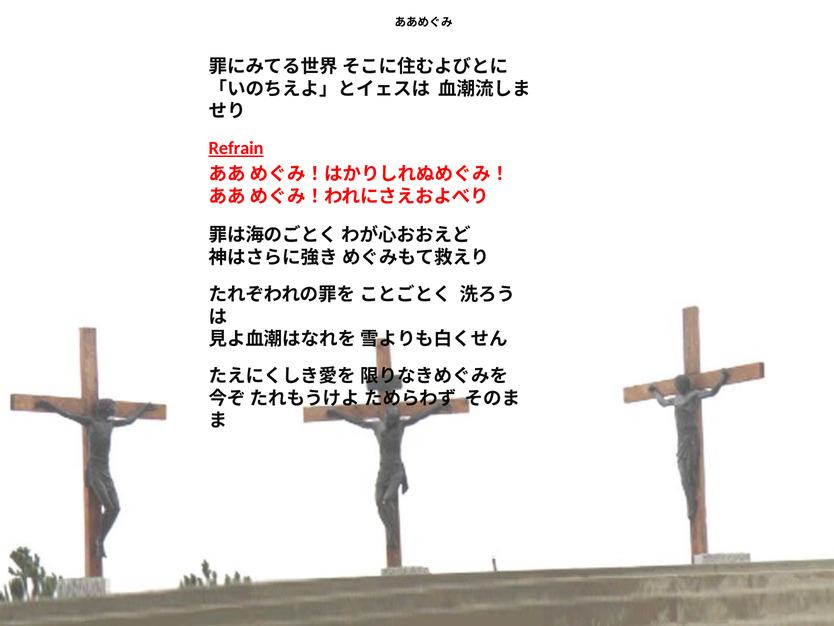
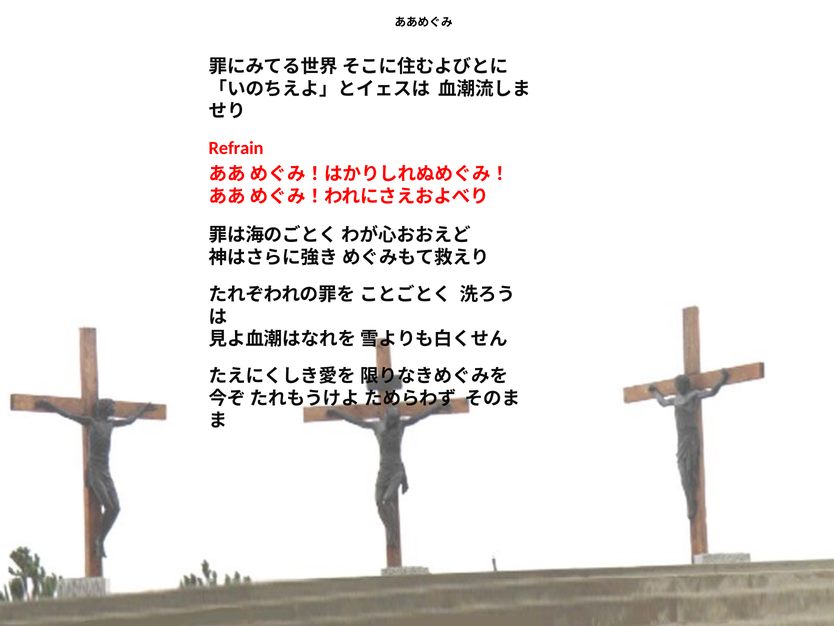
Refrain underline: present -> none
